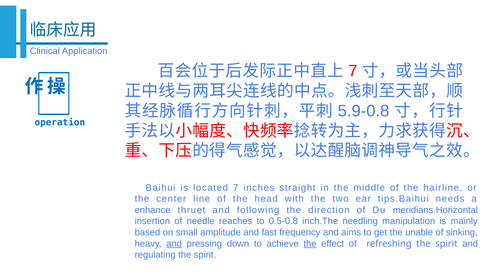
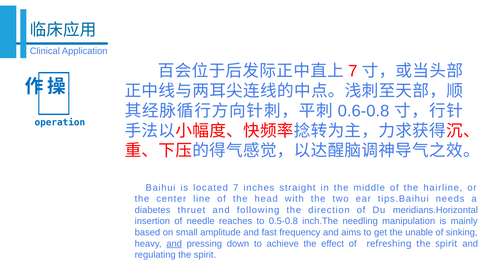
5.9-0.8: 5.9-0.8 -> 0.6-0.8
enhance: enhance -> diabetes
the at (310, 244) underline: present -> none
